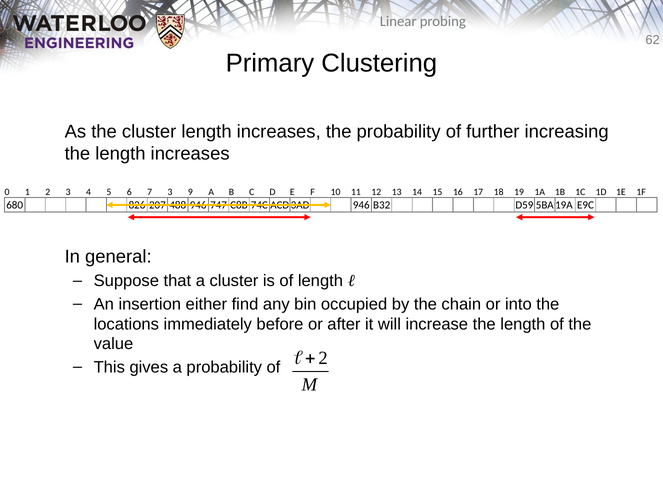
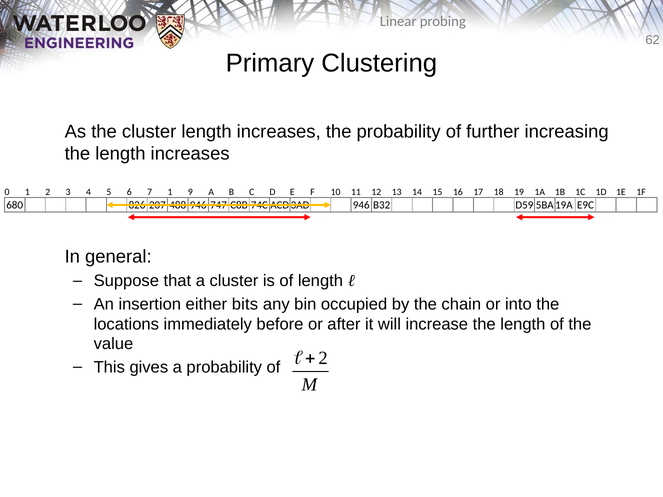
7 3: 3 -> 1
find: find -> bits
